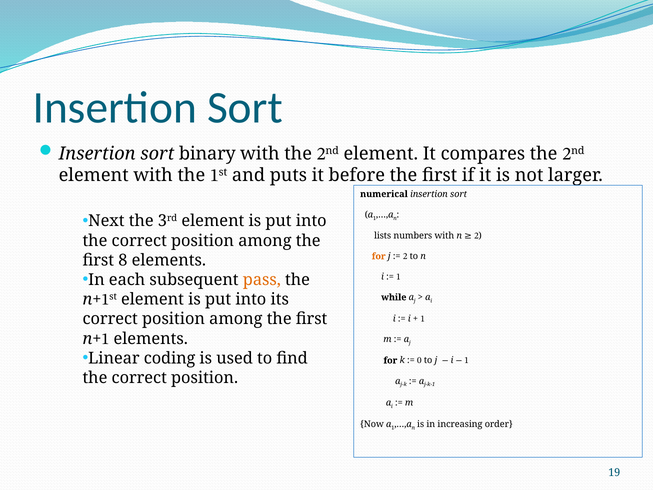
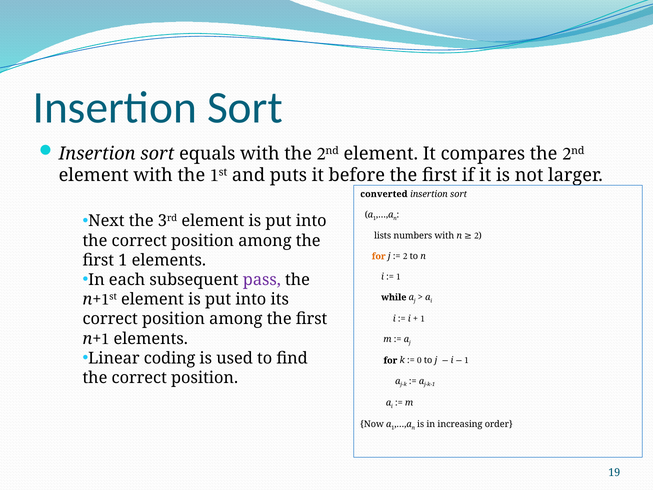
binary: binary -> equals
numerical: numerical -> converted
first 8: 8 -> 1
pass colour: orange -> purple
